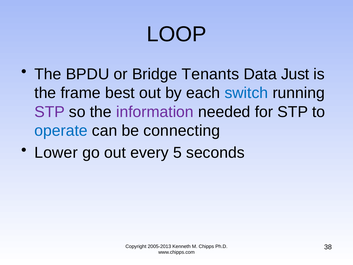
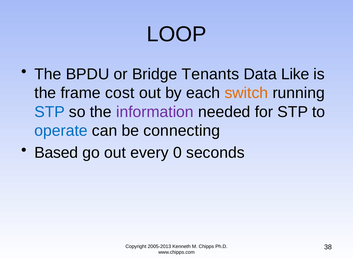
Just: Just -> Like
best: best -> cost
switch colour: blue -> orange
STP at (50, 112) colour: purple -> blue
Lower: Lower -> Based
5: 5 -> 0
